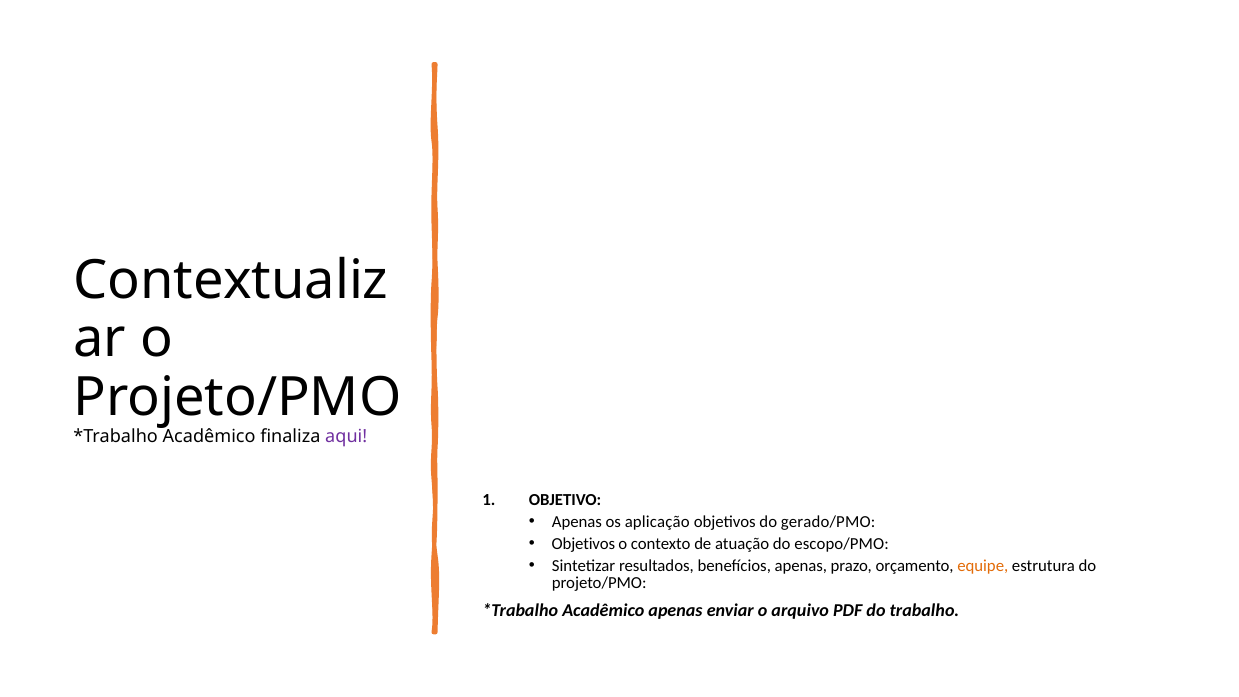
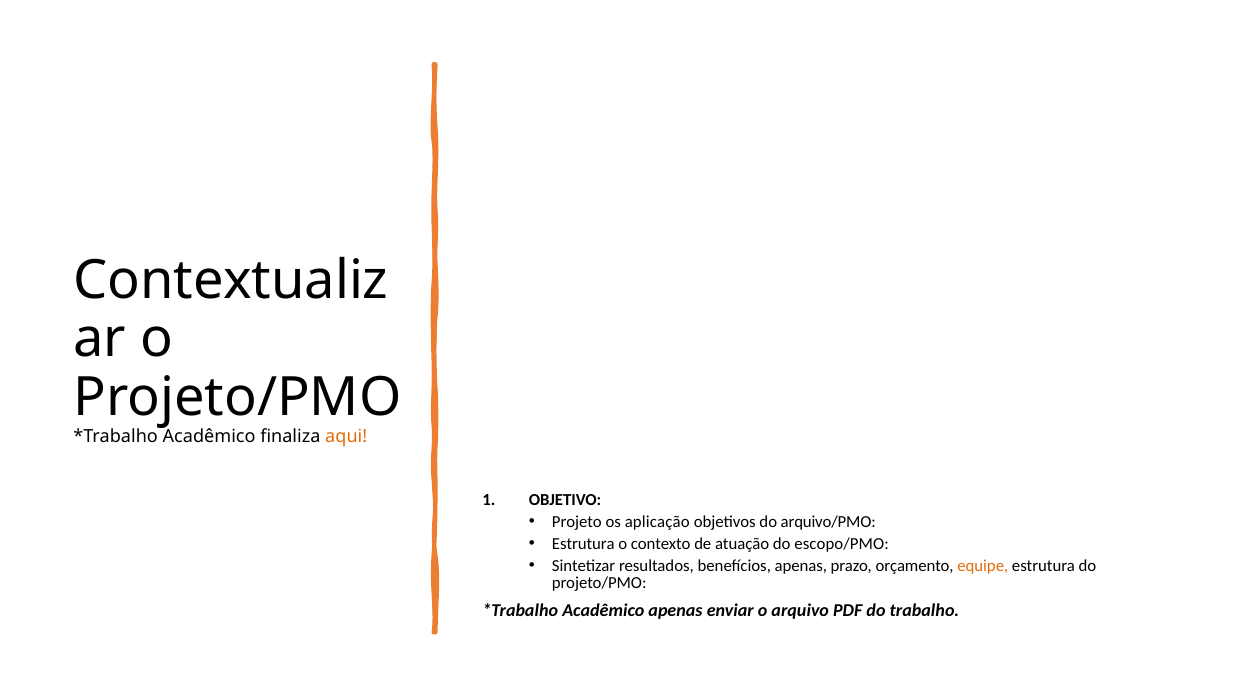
aqui colour: purple -> orange
Apenas at (577, 522): Apenas -> Projeto
gerado/PMO: gerado/PMO -> arquivo/PMO
Objetivos at (583, 544): Objetivos -> Estrutura
